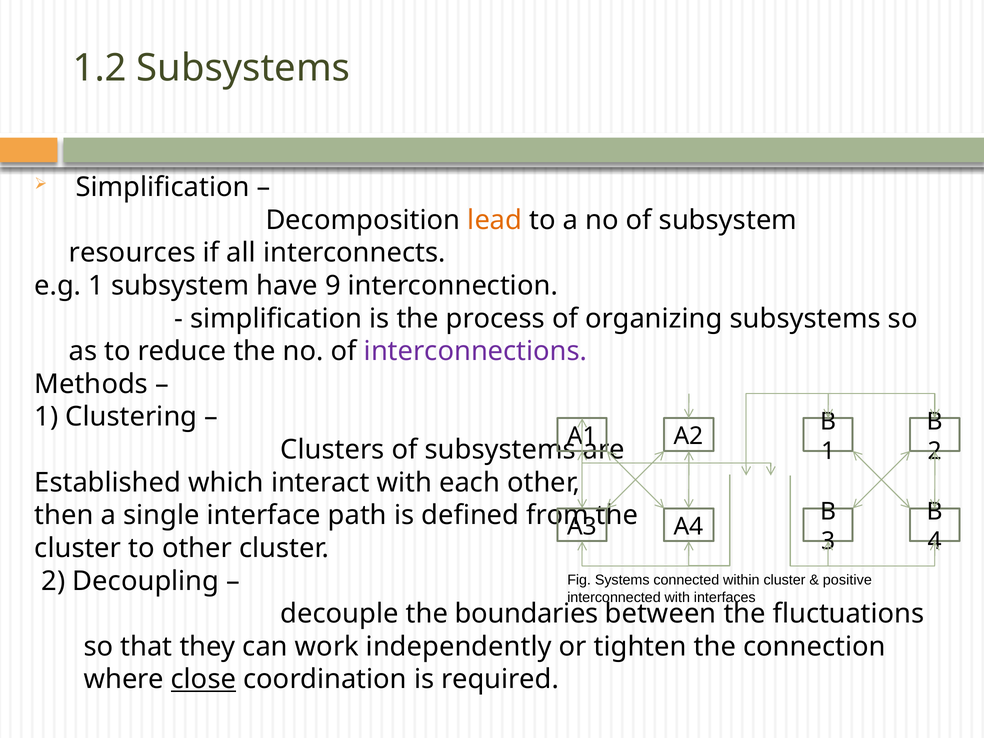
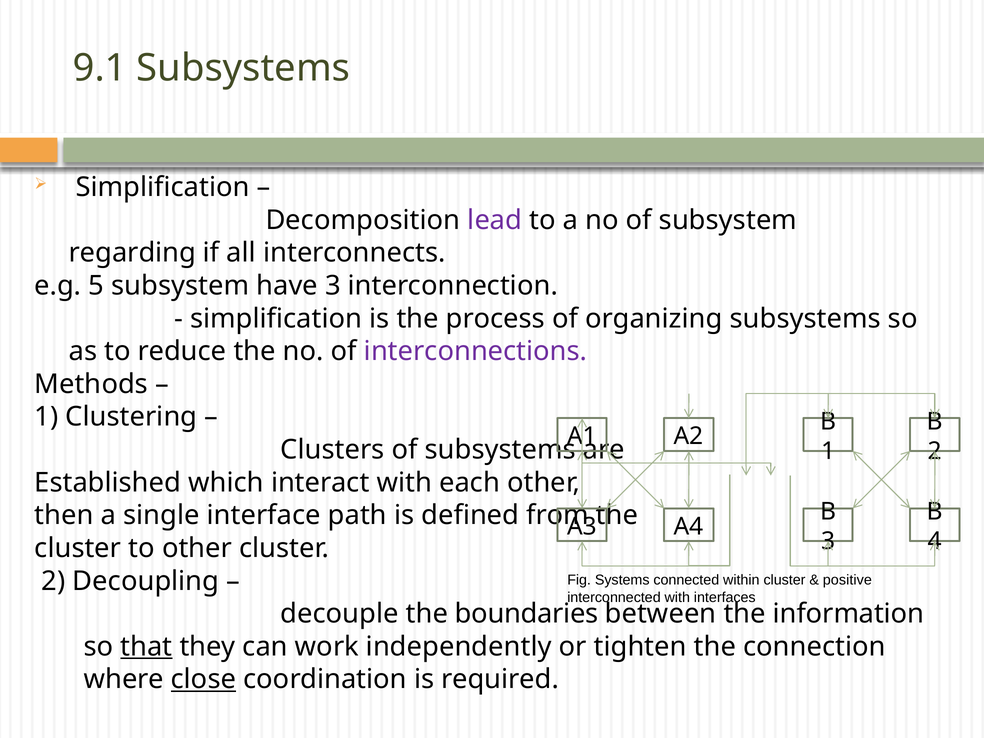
1.2: 1.2 -> 9.1
lead colour: orange -> purple
resources: resources -> regarding
e.g 1: 1 -> 5
have 9: 9 -> 3
fluctuations: fluctuations -> information
that underline: none -> present
